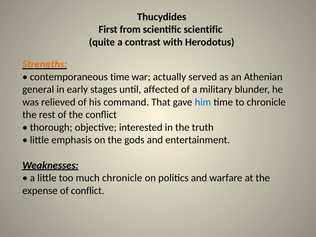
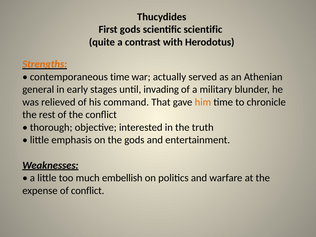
First from: from -> gods
affected: affected -> invading
him colour: blue -> orange
much chronicle: chronicle -> embellish
